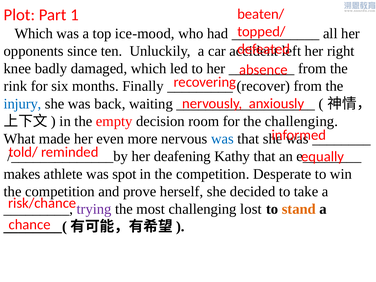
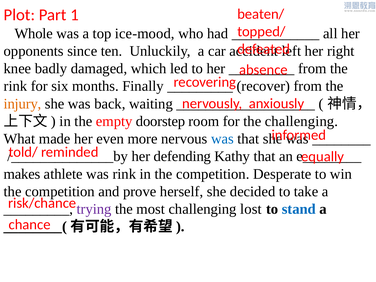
Which at (34, 33): Which -> Whole
injury colour: blue -> orange
decision: decision -> doorstep
deafening: deafening -> defending
was spot: spot -> rink
stand colour: orange -> blue
